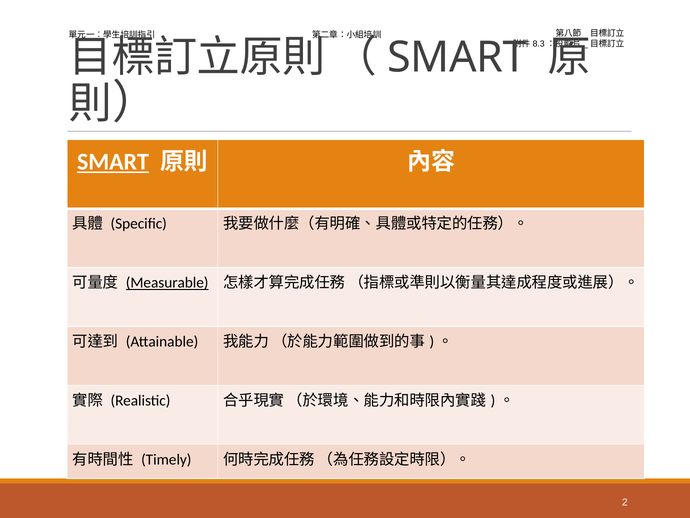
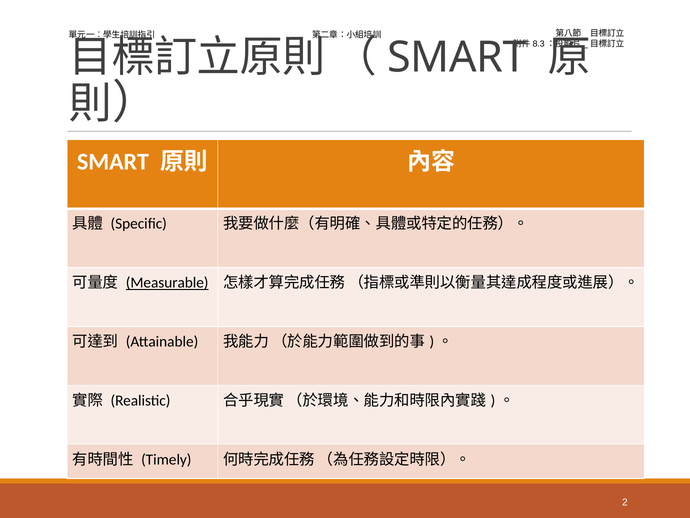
SMART at (113, 162) underline: present -> none
